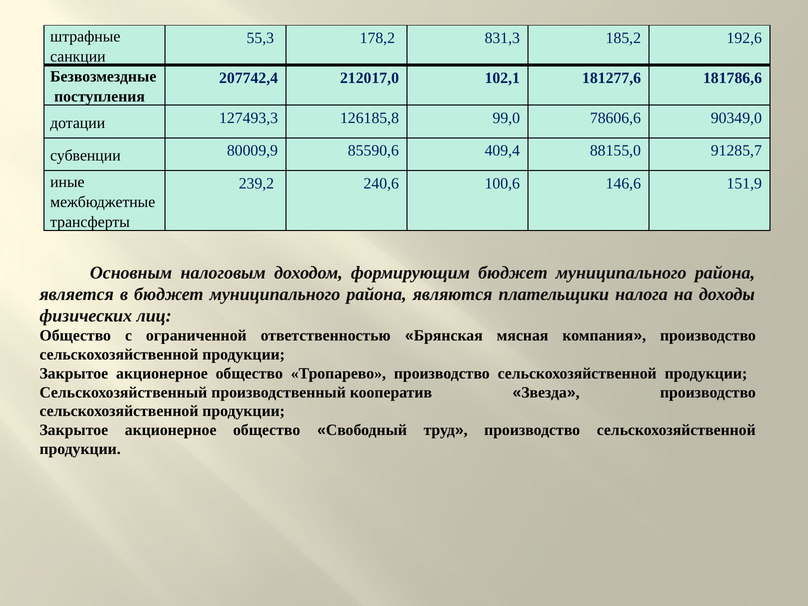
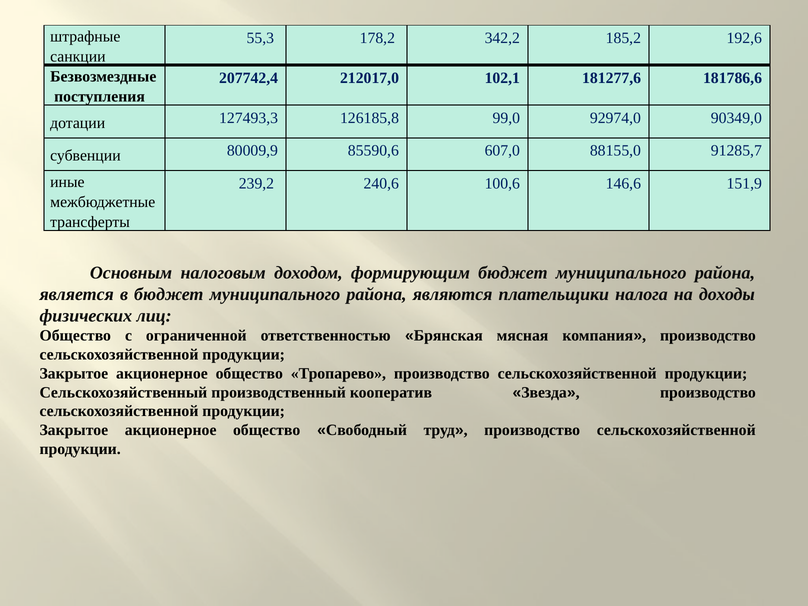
831,3: 831,3 -> 342,2
78606,6: 78606,6 -> 92974,0
409,4: 409,4 -> 607,0
